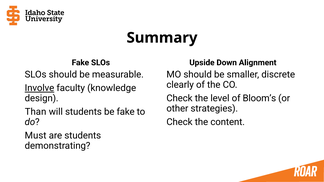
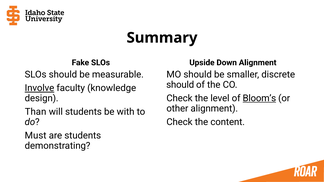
clearly at (180, 85): clearly -> should
Bloom’s underline: none -> present
other strategies: strategies -> alignment
be fake: fake -> with
